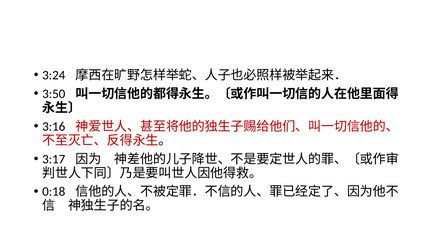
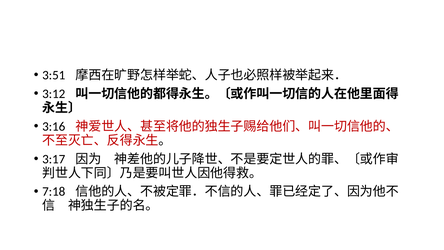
3:24: 3:24 -> 3:51
3:50: 3:50 -> 3:12
0:18: 0:18 -> 7:18
